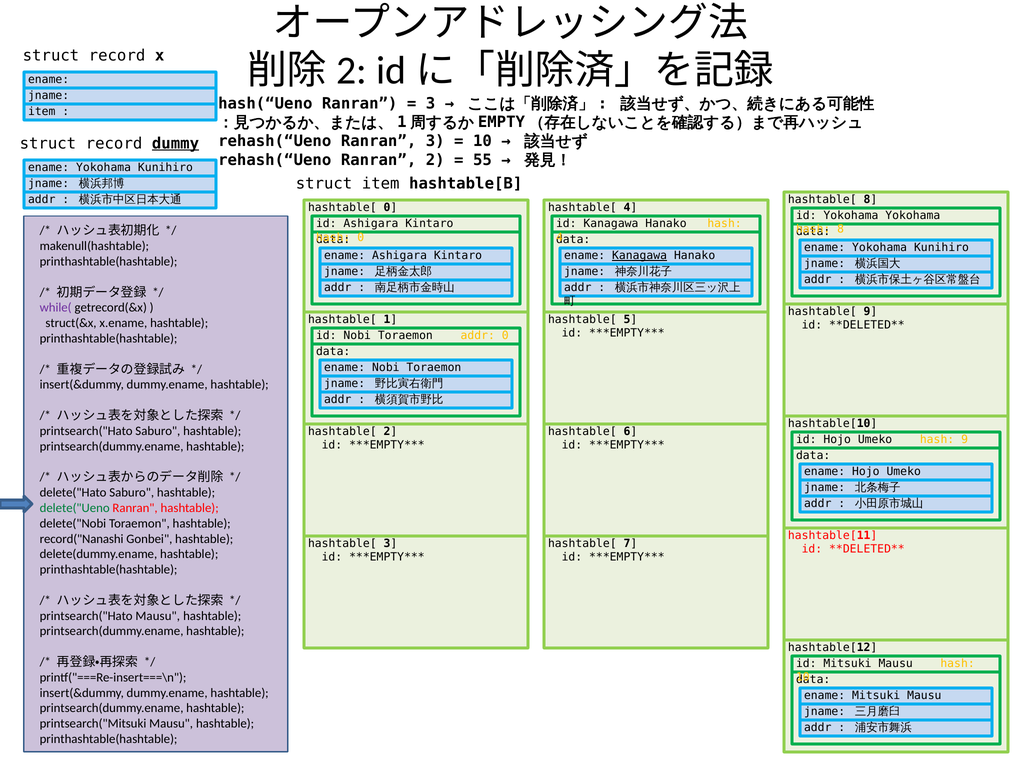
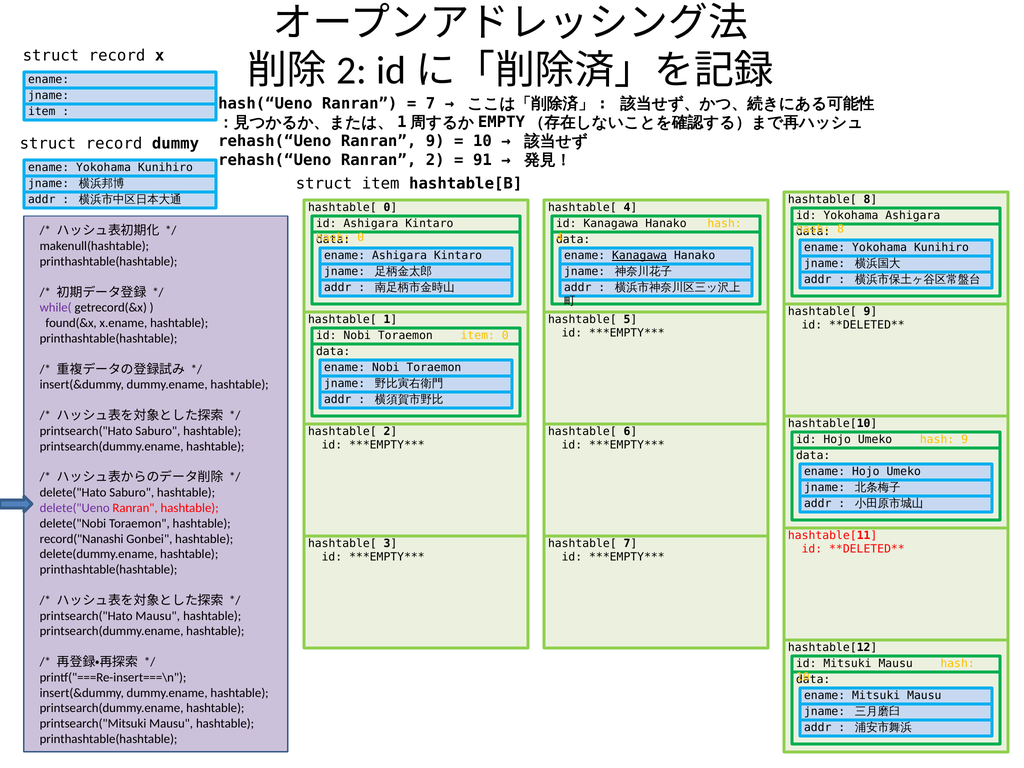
3 at (431, 103): 3 -> 7
Ranran 3: 3 -> 9
dummy underline: present -> none
55: 55 -> 91
Yokohama at (913, 216): Yokohama -> Ashigara
struct(&x: struct(&x -> found(&x
addr at (478, 336): addr -> item
delete("Ueno colour: green -> purple
